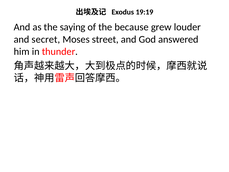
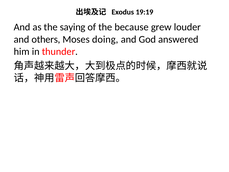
secret: secret -> others
street: street -> doing
